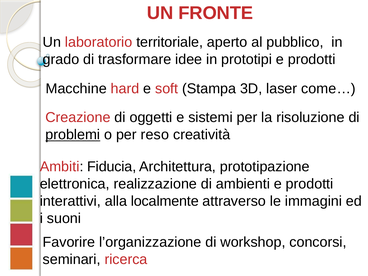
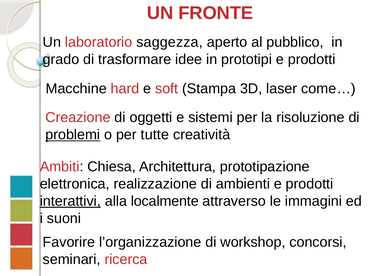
territoriale: territoriale -> saggezza
reso: reso -> tutte
Fiducia: Fiducia -> Chiesa
interattivi underline: none -> present
